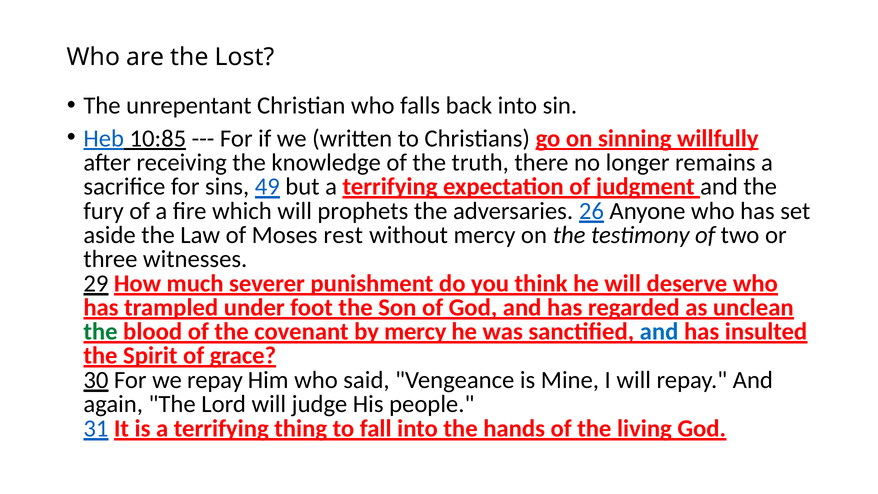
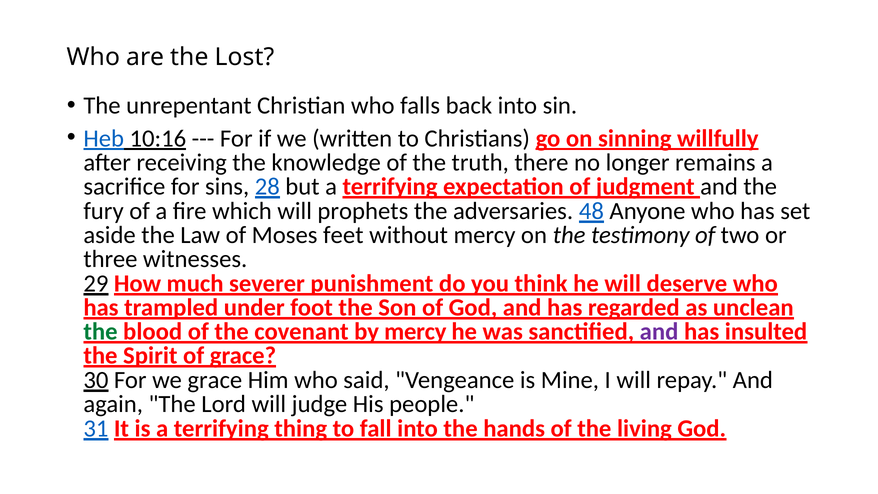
10:85: 10:85 -> 10:16
49: 49 -> 28
26: 26 -> 48
rest: rest -> feet
and at (659, 332) colour: blue -> purple
we repay: repay -> grace
